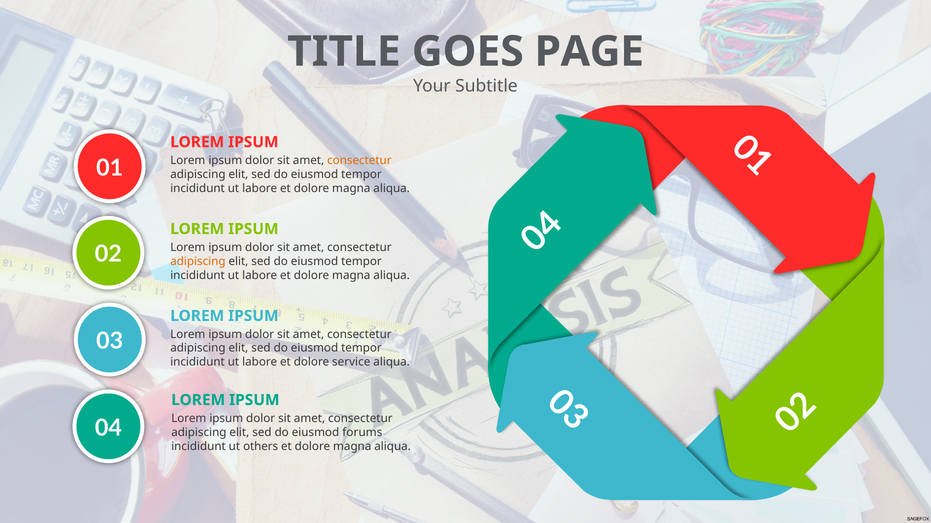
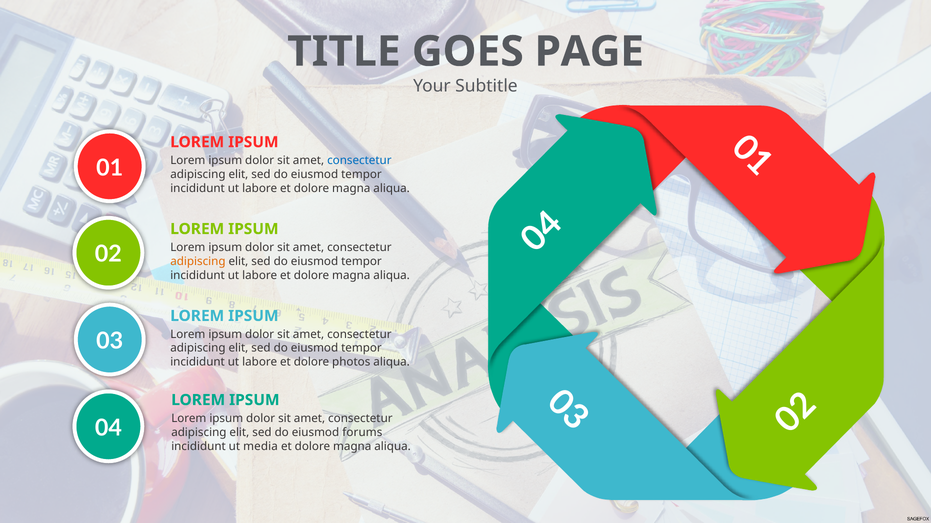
consectetur at (359, 161) colour: orange -> blue
service: service -> photos
others: others -> media
